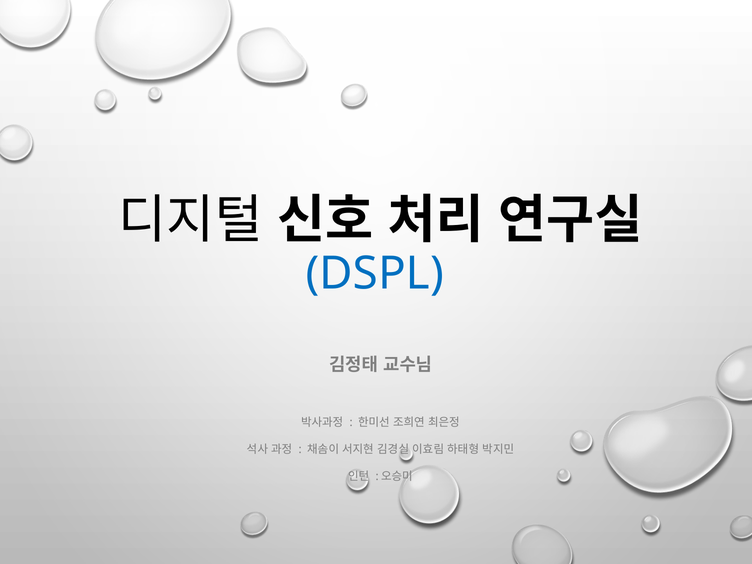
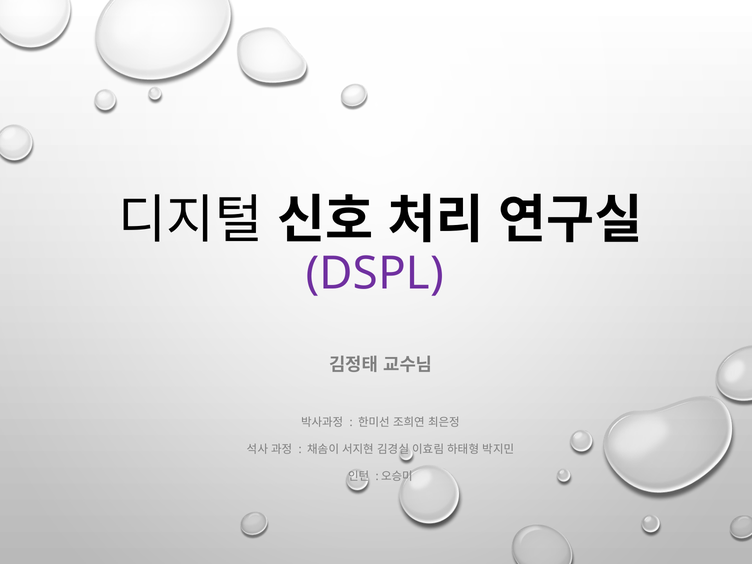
DSPL colour: blue -> purple
